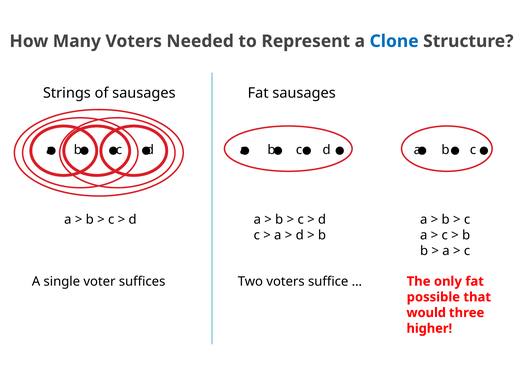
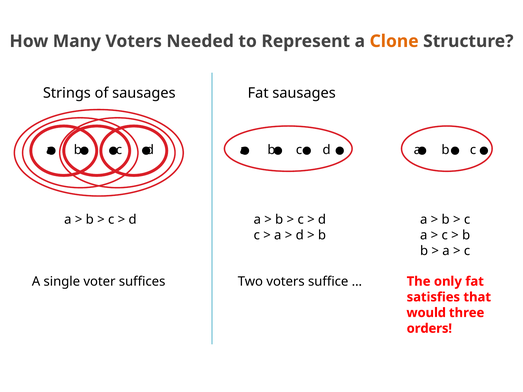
Clone colour: blue -> orange
possible: possible -> satisfies
higher: higher -> orders
